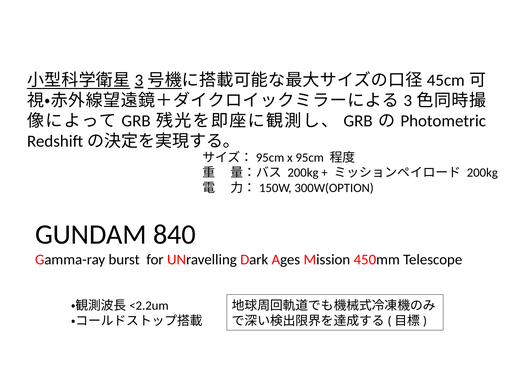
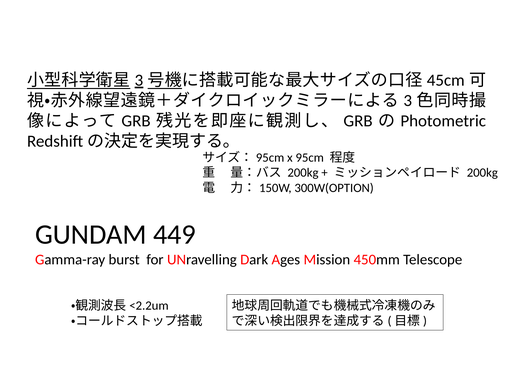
840: 840 -> 449
